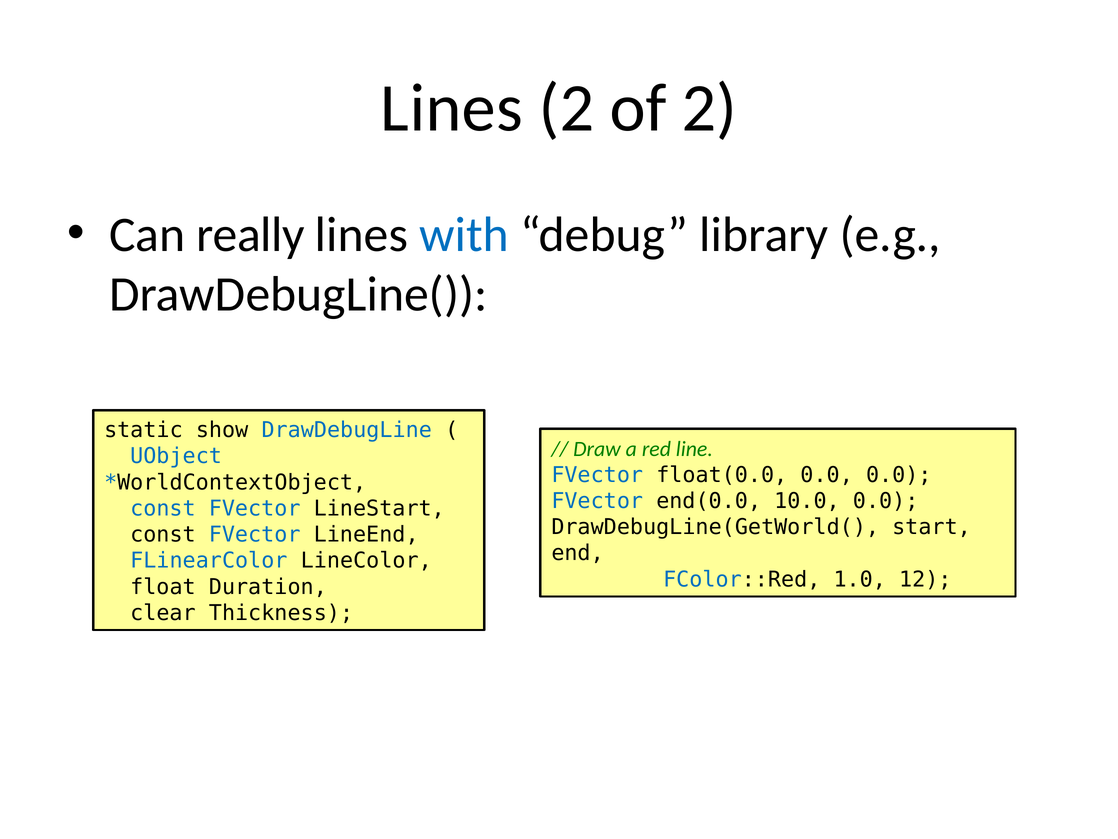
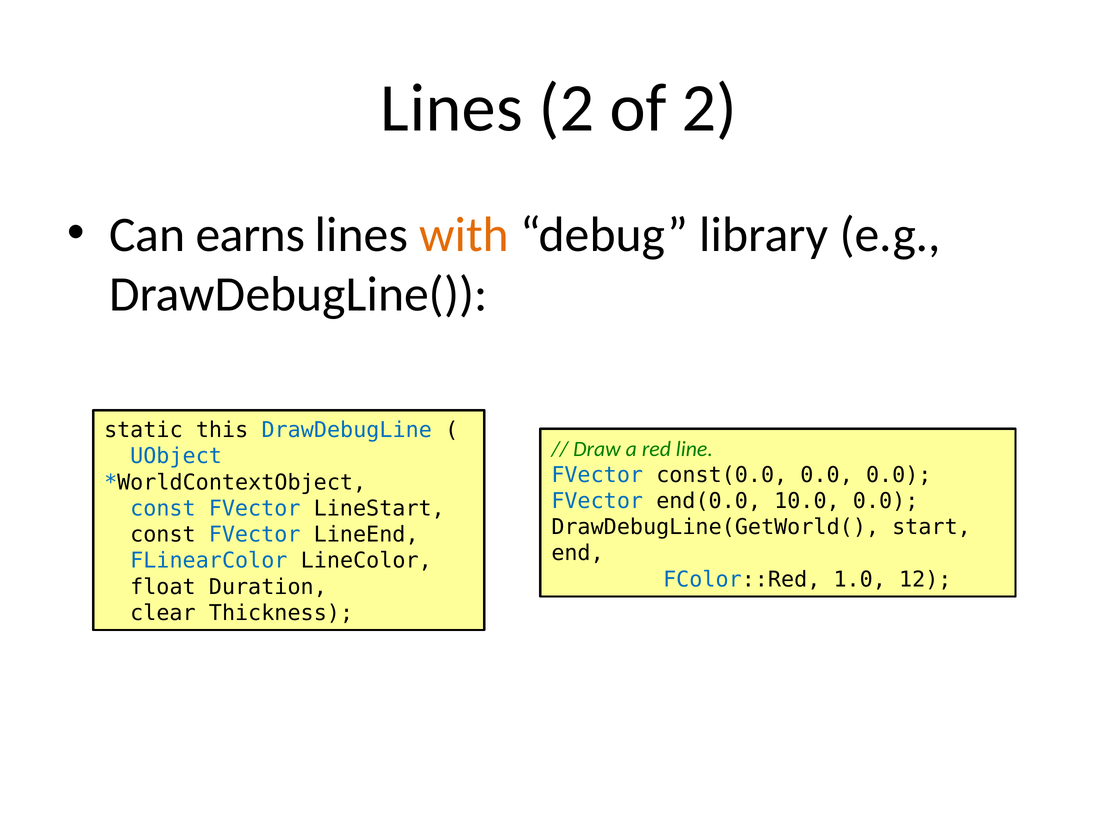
really: really -> earns
with colour: blue -> orange
show: show -> this
float(0.0: float(0.0 -> const(0.0
